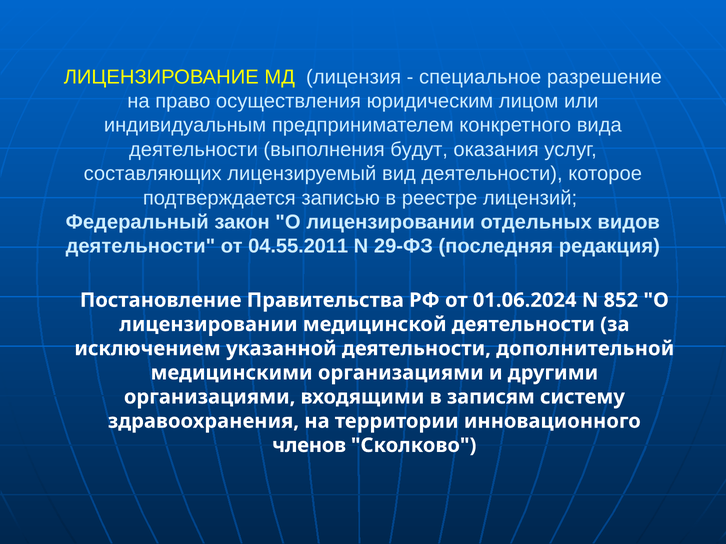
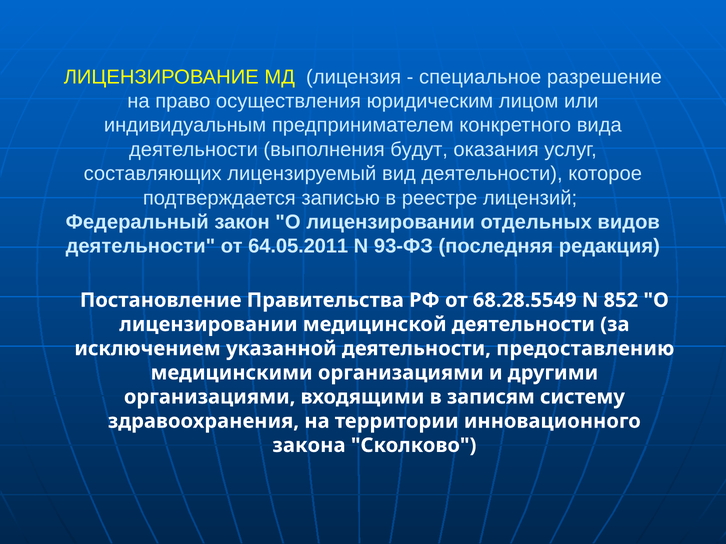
04.55.2011: 04.55.2011 -> 64.05.2011
29-ФЗ: 29-ФЗ -> 93-ФЗ
01.06.2024: 01.06.2024 -> 68.28.5549
дополнительной: дополнительной -> предоставлению
членов: членов -> закона
